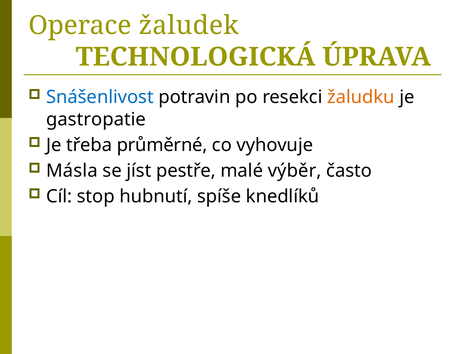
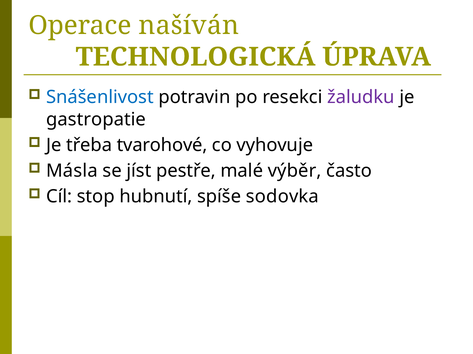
žaludek: žaludek -> našíván
žaludku colour: orange -> purple
průměrné: průměrné -> tvarohové
knedlíků: knedlíků -> sodovka
